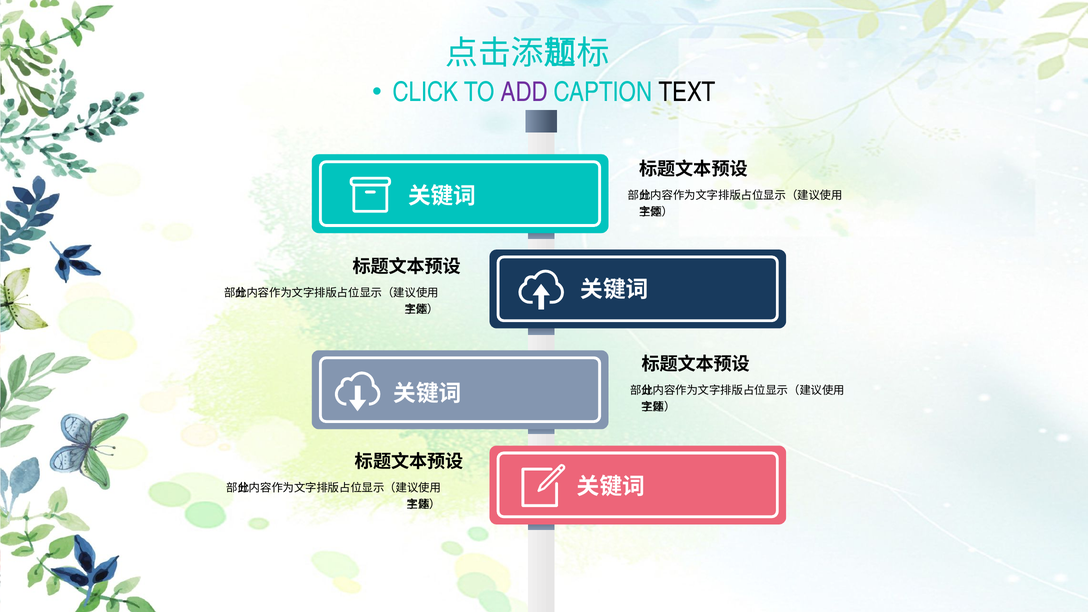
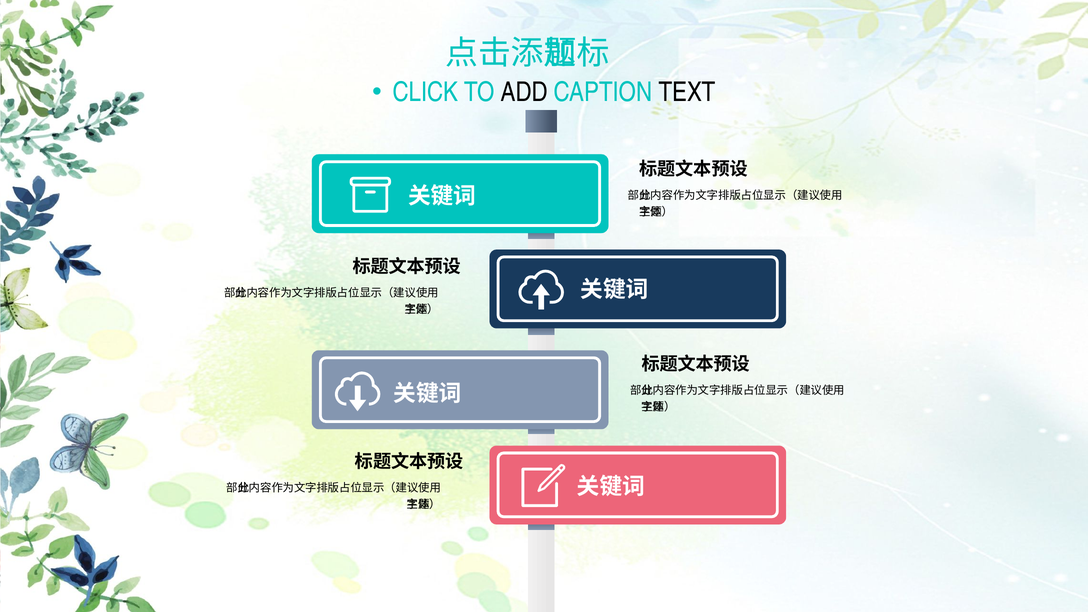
ADD colour: purple -> black
